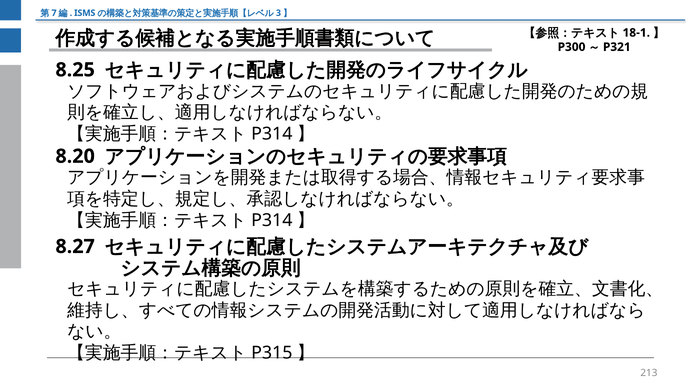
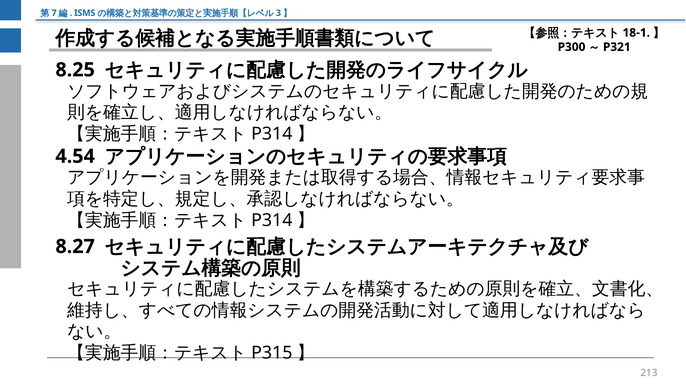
8.20: 8.20 -> 4.54
